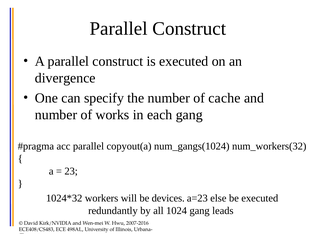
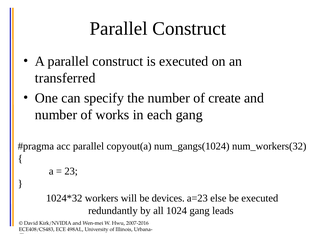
divergence: divergence -> transferred
cache: cache -> create
